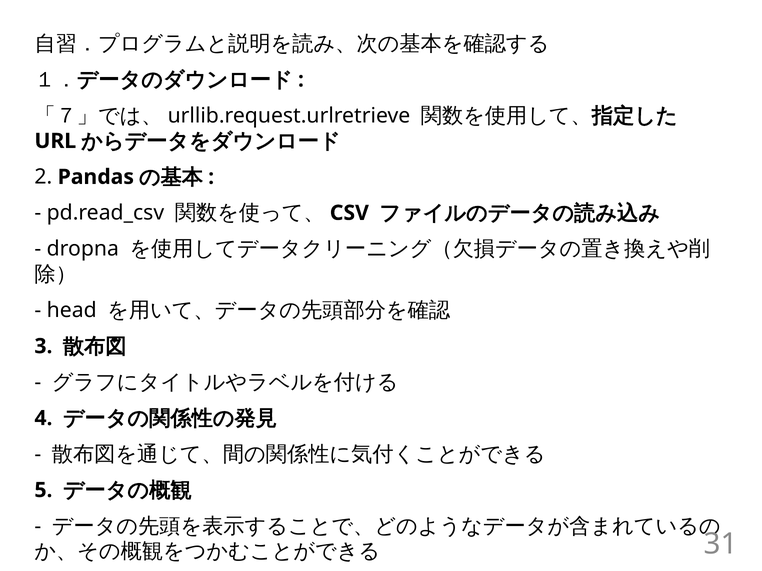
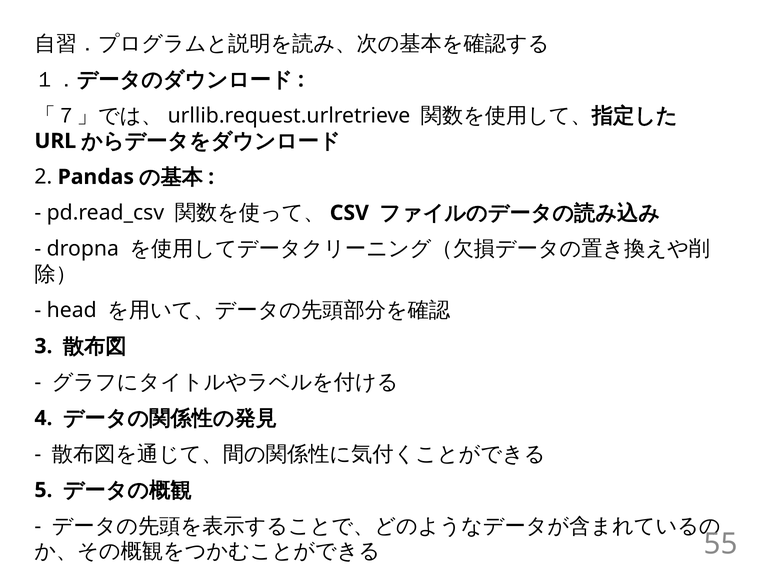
31: 31 -> 55
